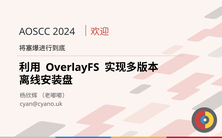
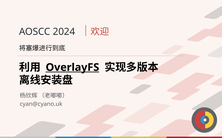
OverlayFS underline: none -> present
